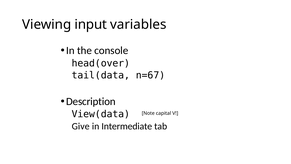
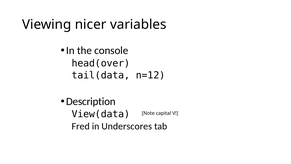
input: input -> nicer
n=67: n=67 -> n=12
Give: Give -> Fred
Intermediate: Intermediate -> Underscores
